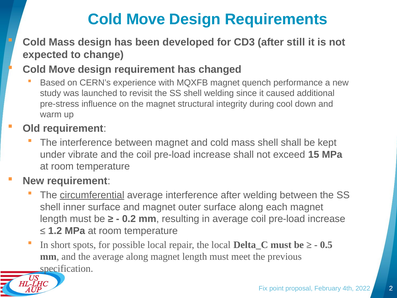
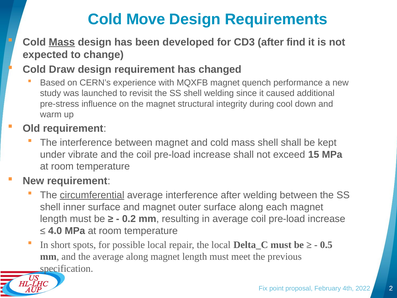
Mass at (62, 42) underline: none -> present
still: still -> find
Move at (62, 69): Move -> Draw
1.2: 1.2 -> 4.0
